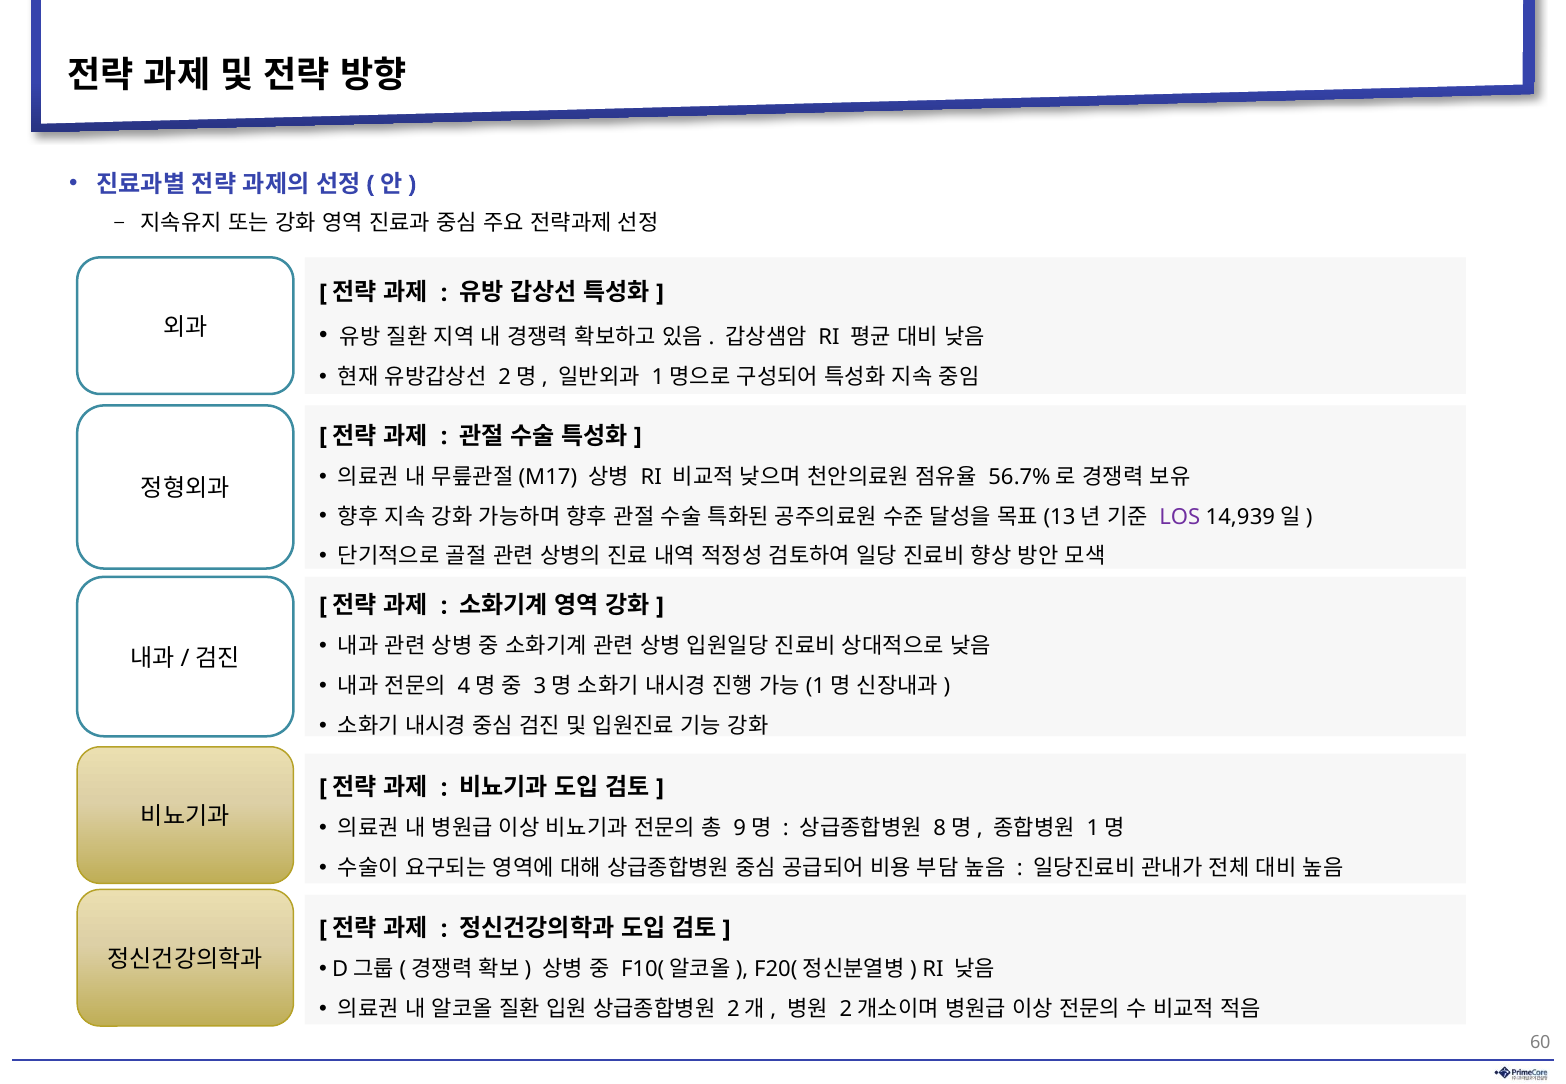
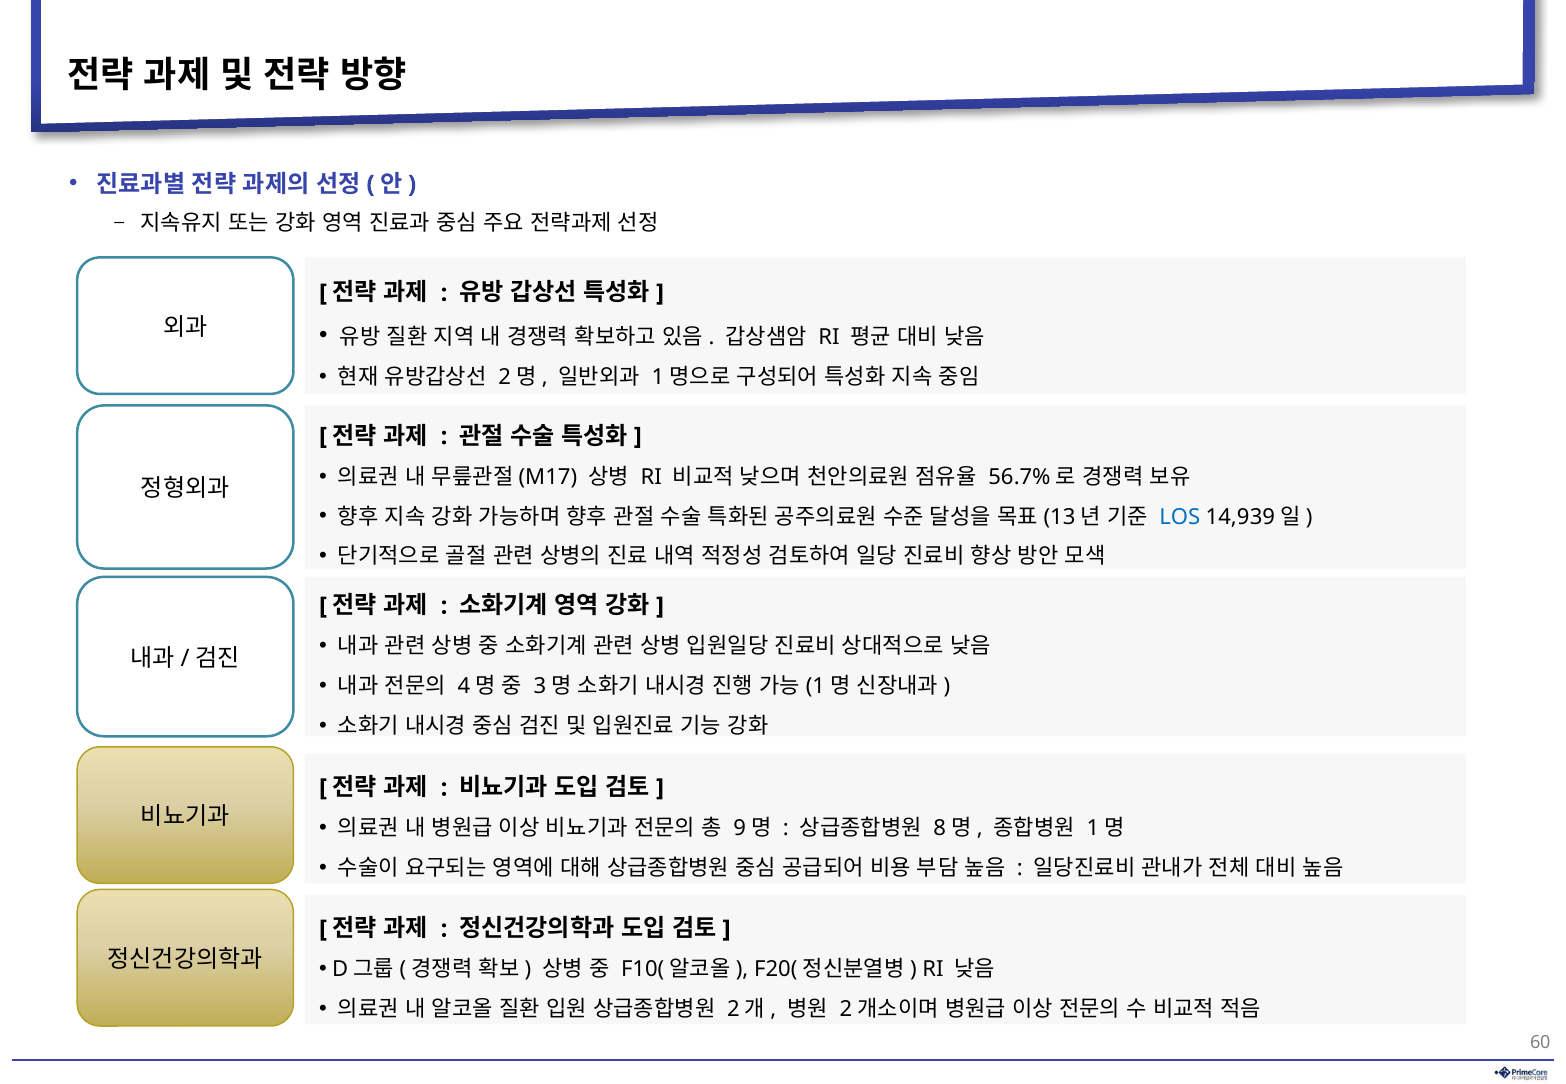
LOS colour: purple -> blue
